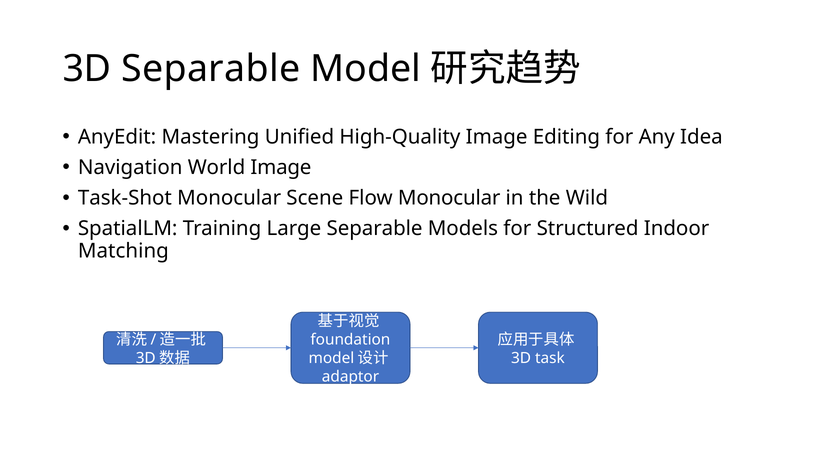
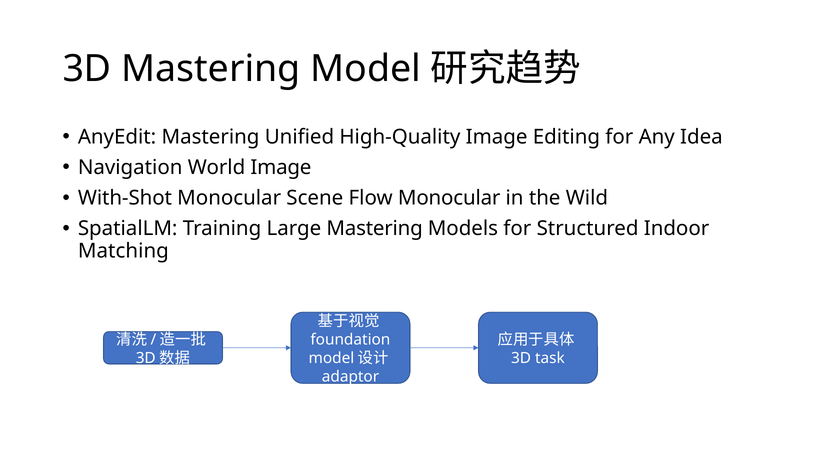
3D Separable: Separable -> Mastering
Task-Shot: Task-Shot -> With-Shot
Large Separable: Separable -> Mastering
